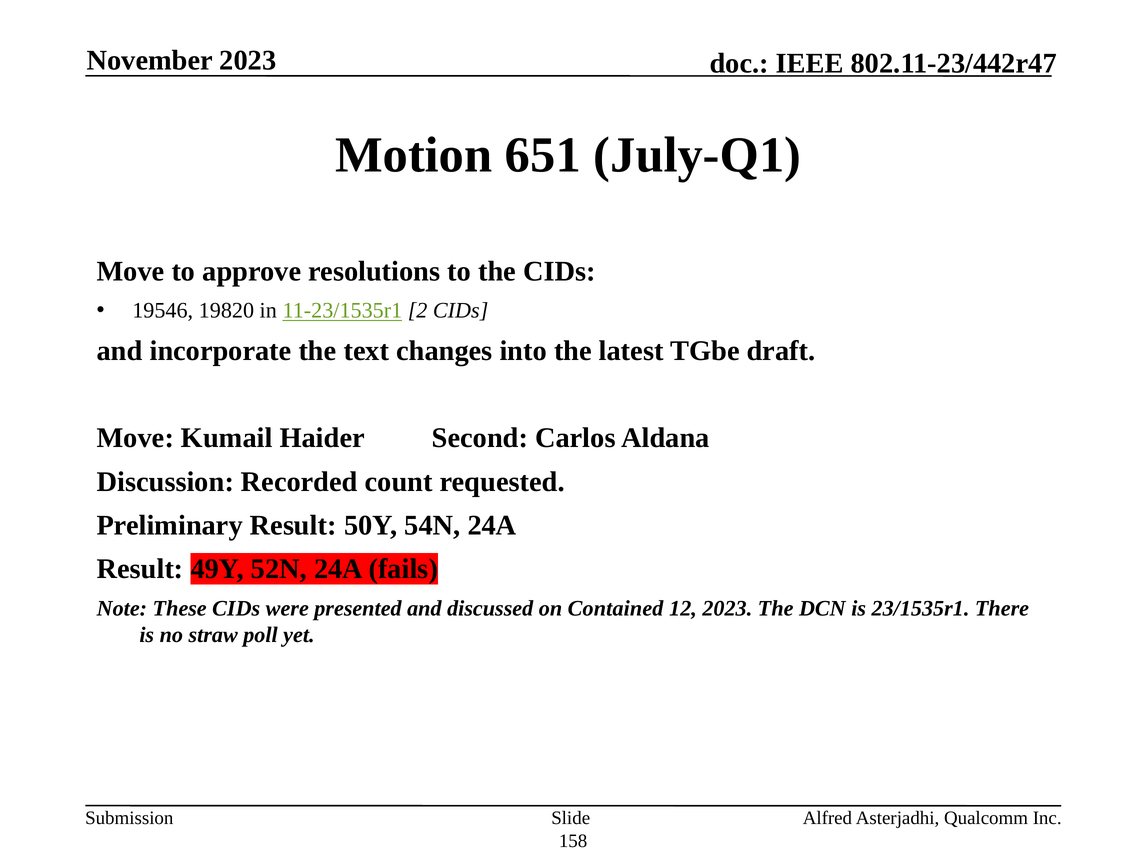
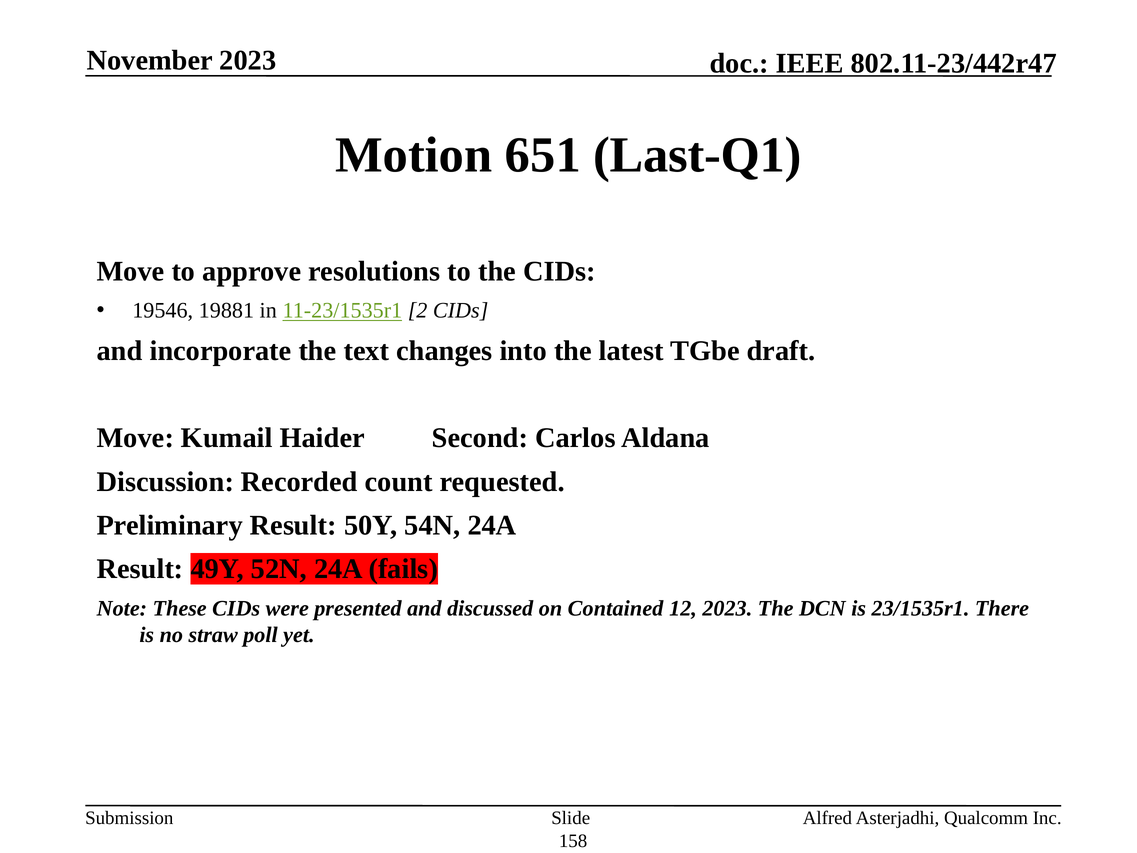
July-Q1: July-Q1 -> Last-Q1
19820: 19820 -> 19881
